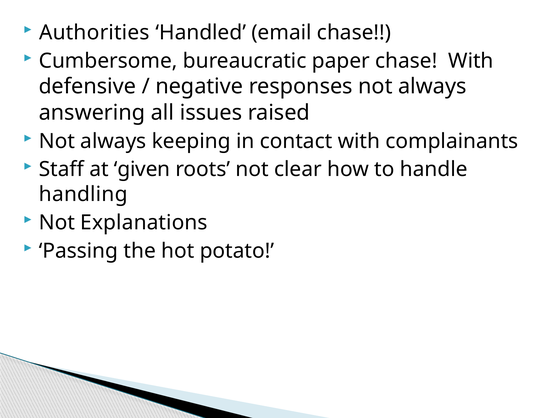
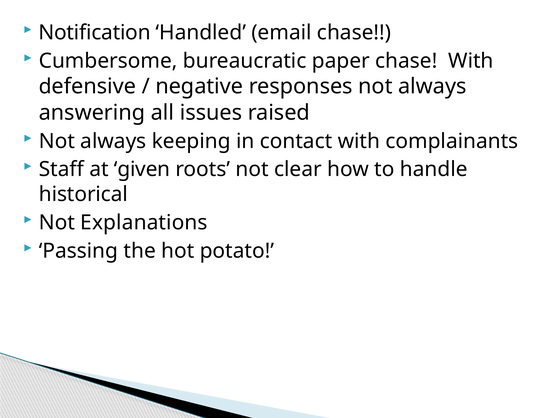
Authorities: Authorities -> Notification
handling: handling -> historical
